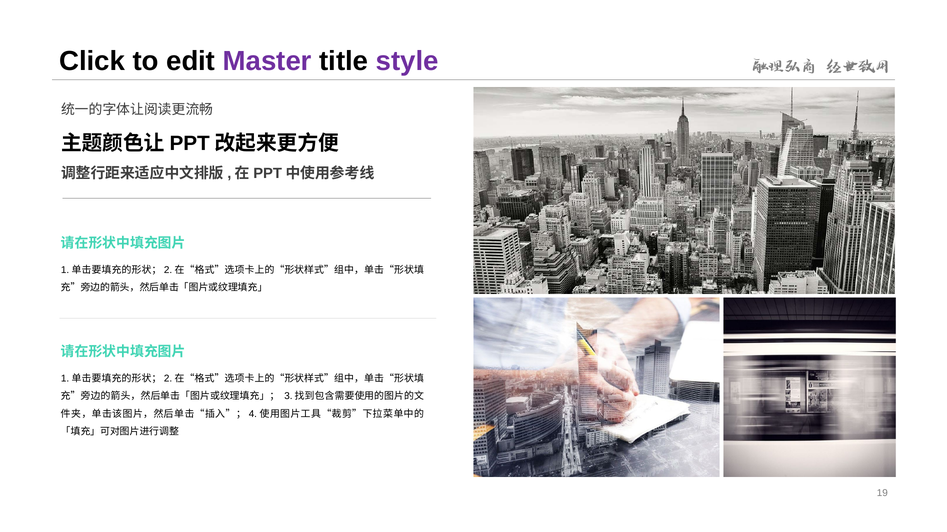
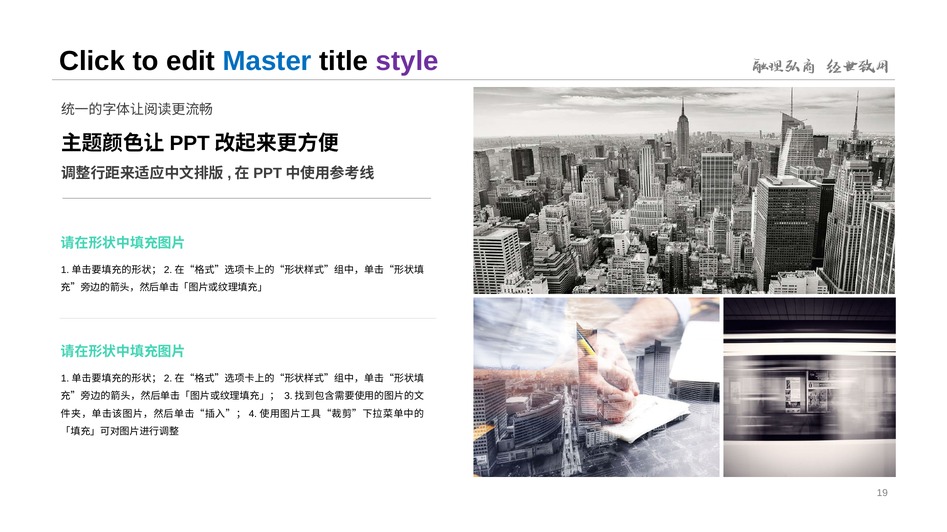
Master colour: purple -> blue
